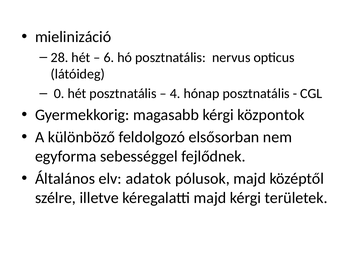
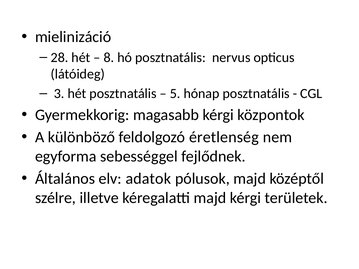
6: 6 -> 8
0: 0 -> 3
4: 4 -> 5
elsősorban: elsősorban -> éretlenség
